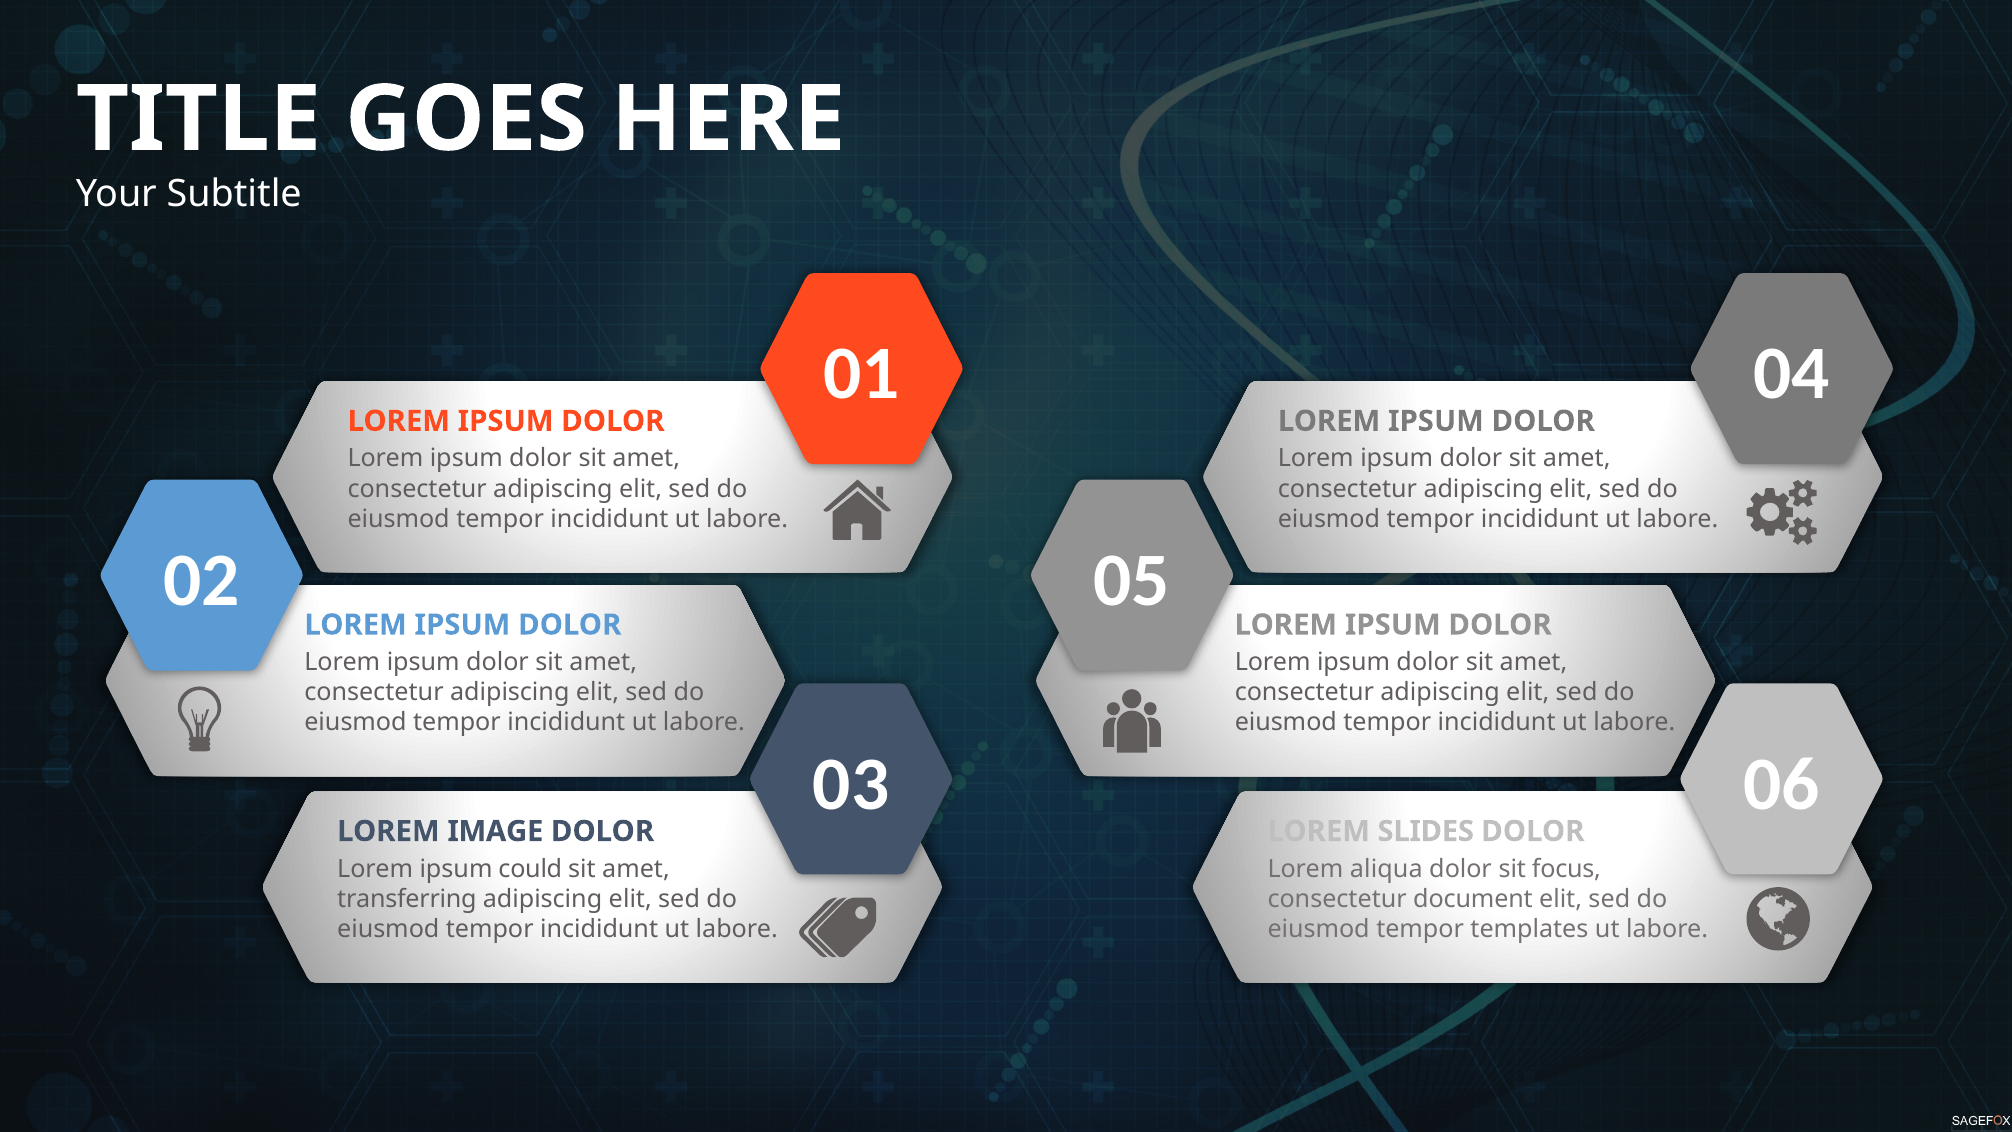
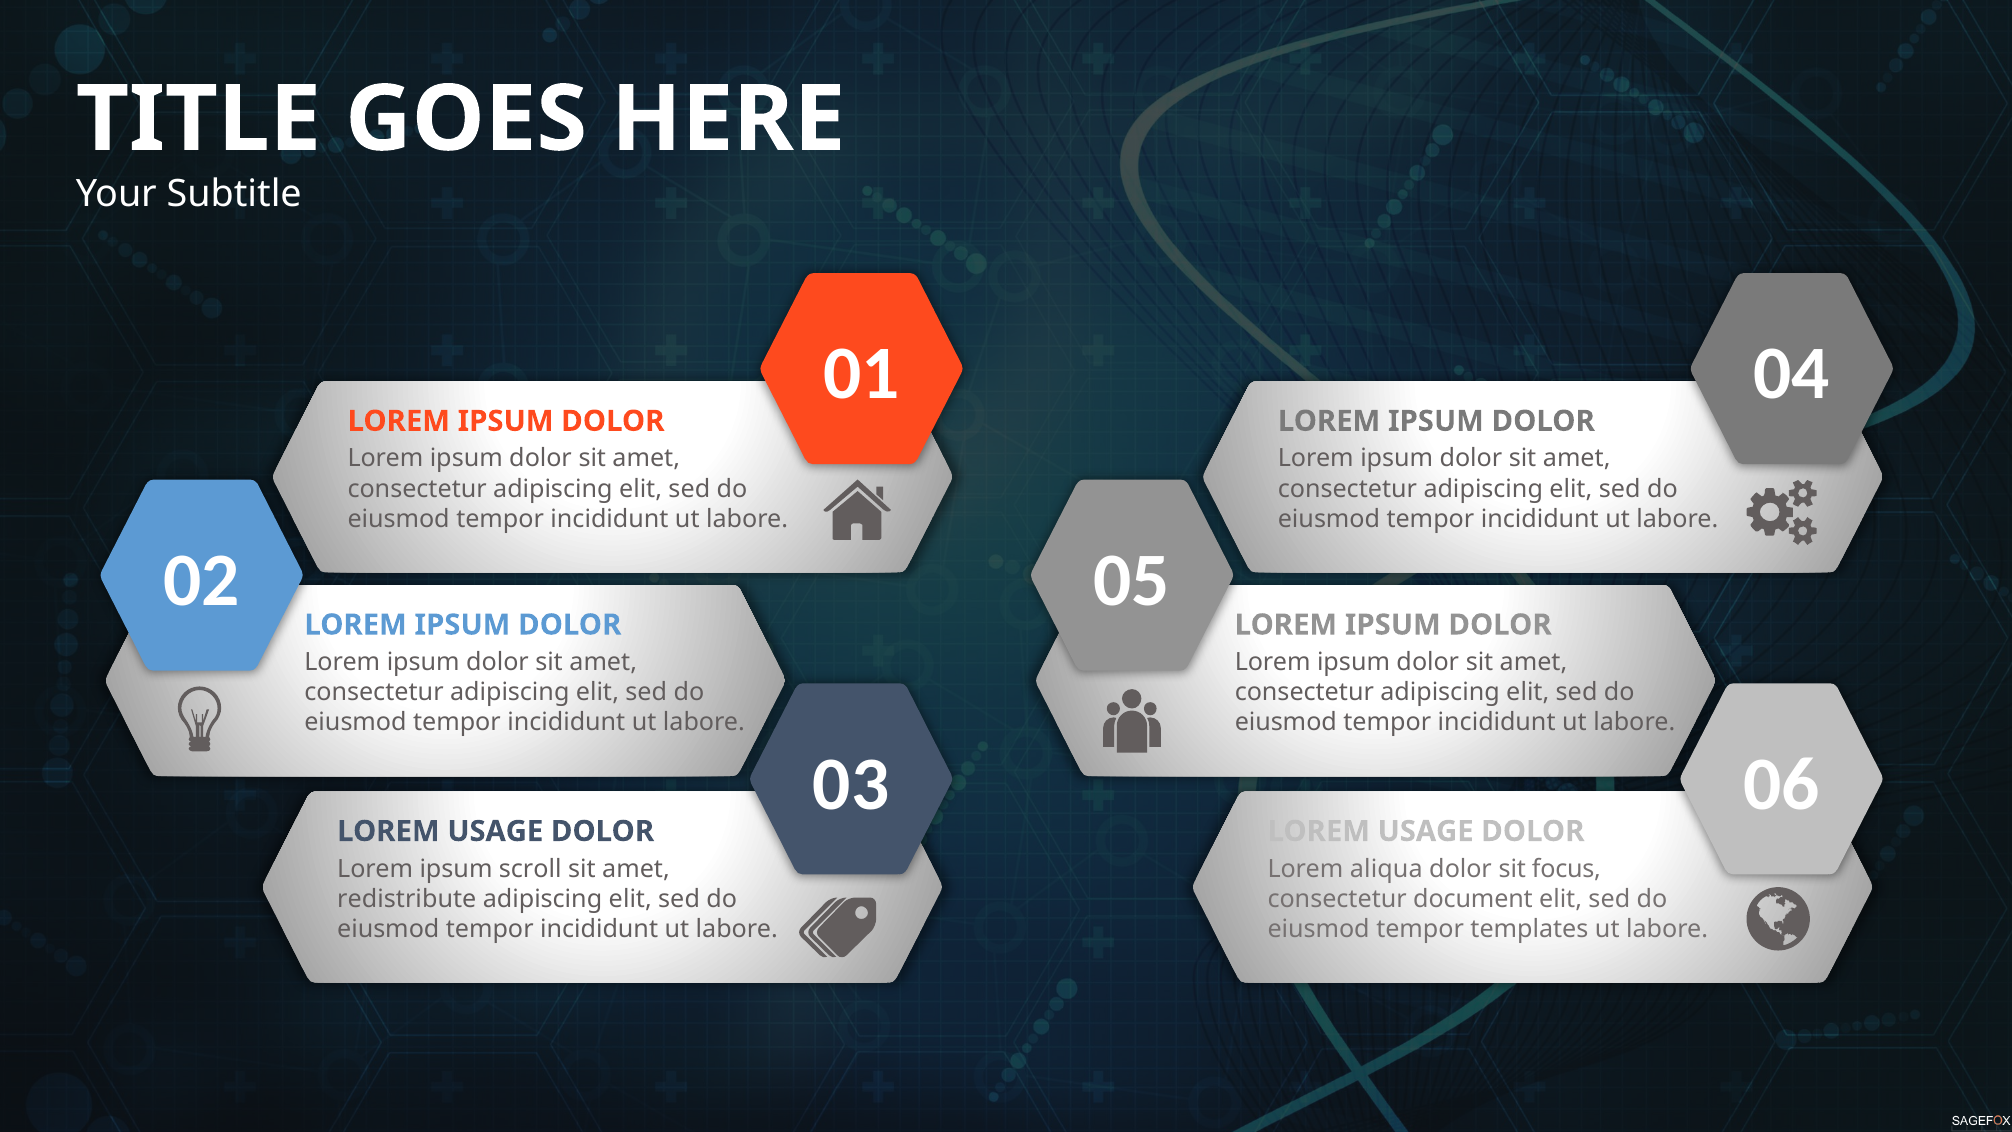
IMAGE at (495, 831): IMAGE -> USAGE
SLIDES at (1426, 831): SLIDES -> USAGE
could: could -> scroll
transferring: transferring -> redistribute
